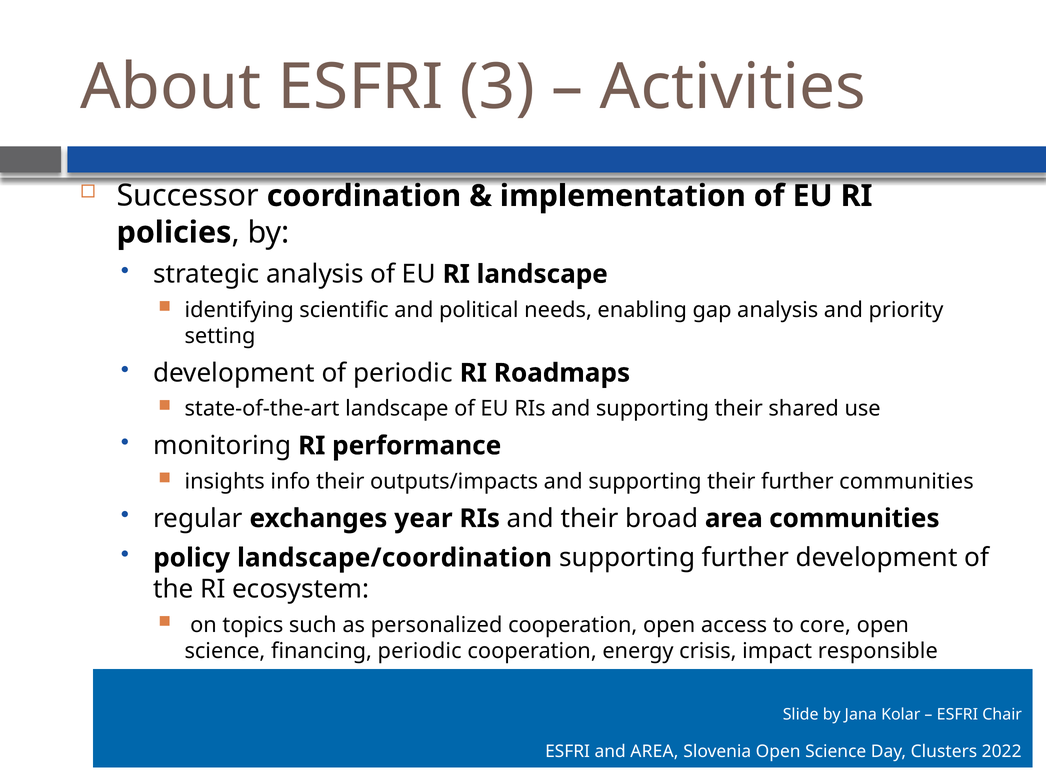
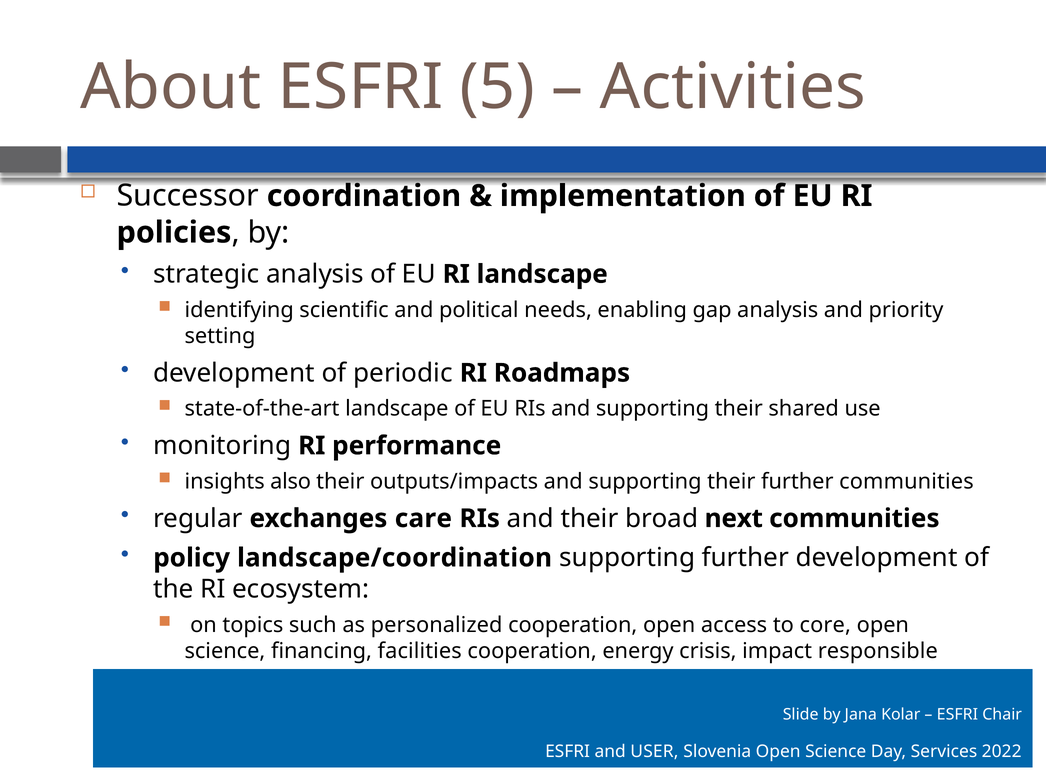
3: 3 -> 5
info: info -> also
year: year -> care
broad area: area -> next
financing periodic: periodic -> facilities
and AREA: AREA -> USER
Clusters: Clusters -> Services
